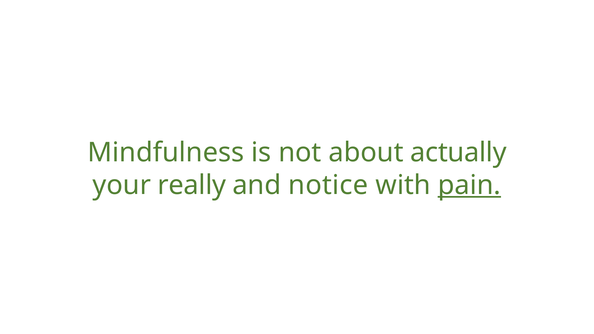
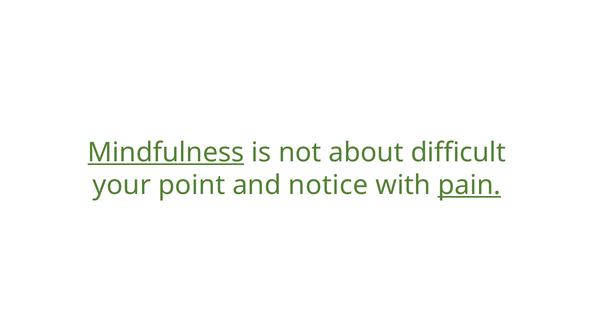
Mindfulness underline: none -> present
actually: actually -> difficult
really: really -> point
